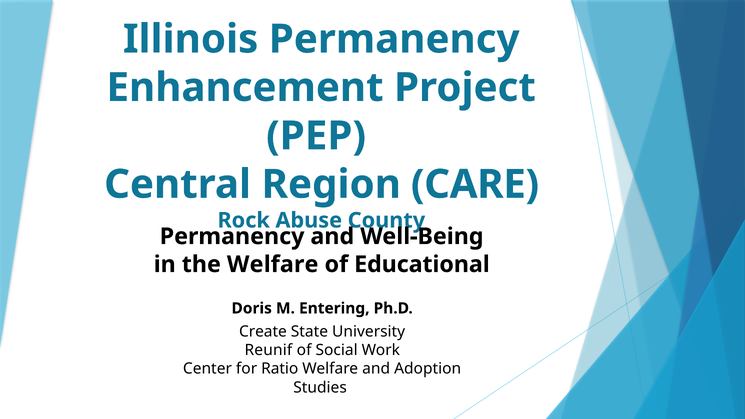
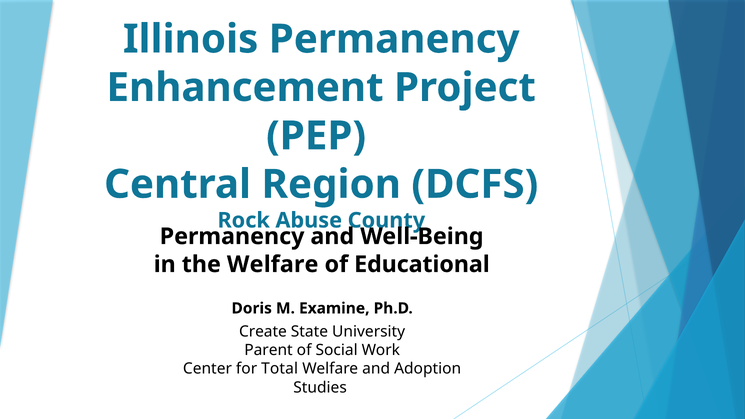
CARE: CARE -> DCFS
Entering: Entering -> Examine
Reunif: Reunif -> Parent
Ratio: Ratio -> Total
